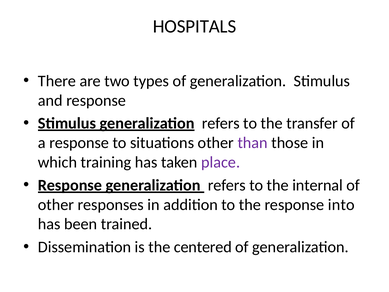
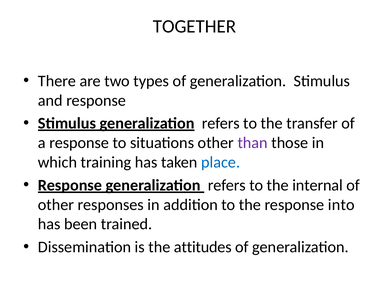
HOSPITALS: HOSPITALS -> TOGETHER
place colour: purple -> blue
centered: centered -> attitudes
